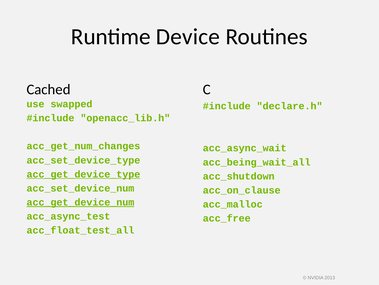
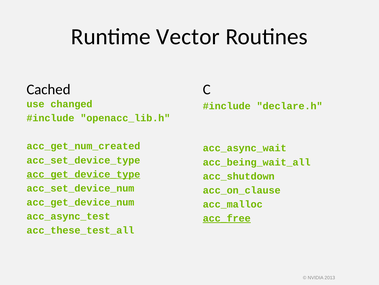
Device: Device -> Vector
swapped: swapped -> changed
acc_get_num_changes: acc_get_num_changes -> acc_get_num_created
acc_get_device_num underline: present -> none
acc_free underline: none -> present
acc_float_test_all: acc_float_test_all -> acc_these_test_all
